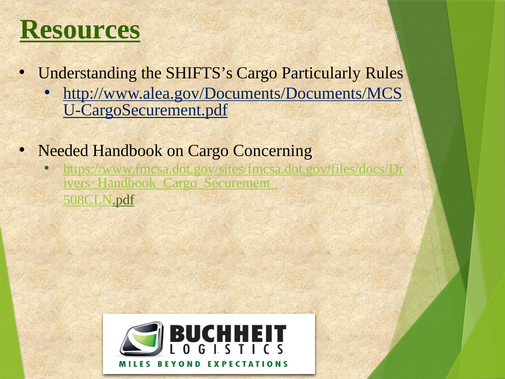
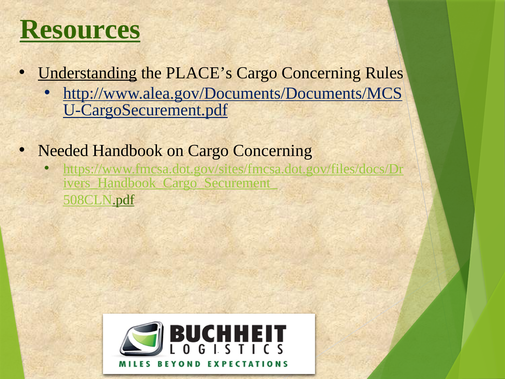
Understanding underline: none -> present
SHIFTS’s: SHIFTS’s -> PLACE’s
Particularly at (321, 73): Particularly -> Concerning
